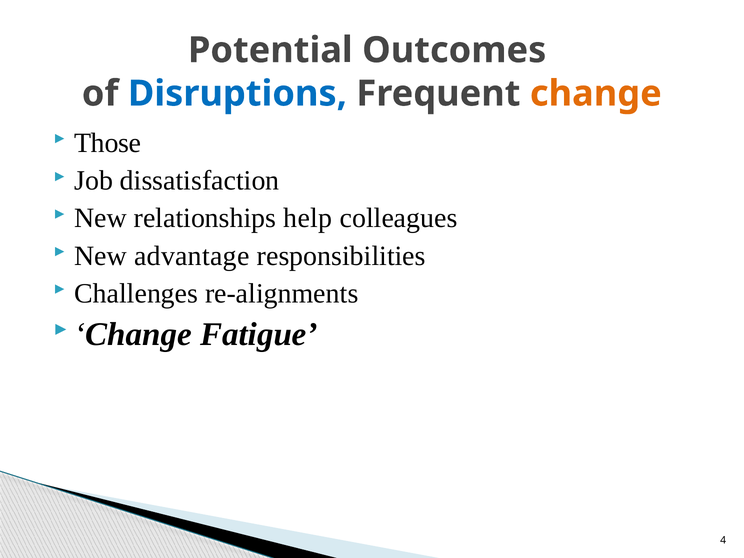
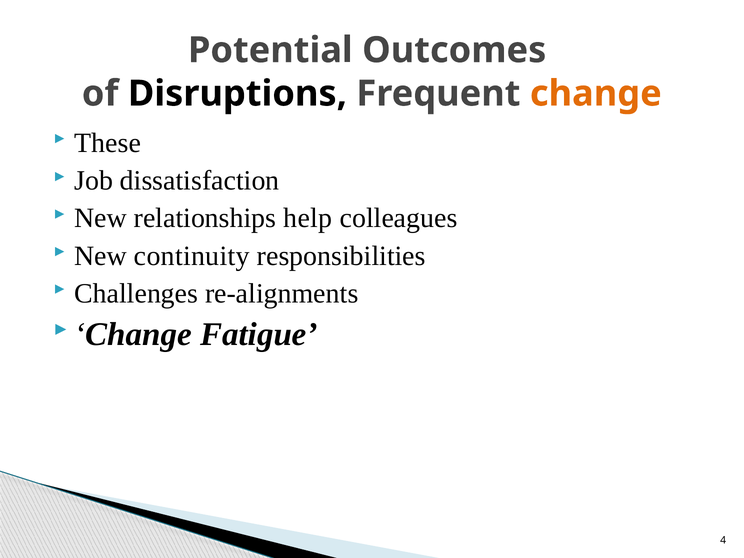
Disruptions colour: blue -> black
Those: Those -> These
advantage: advantage -> continuity
